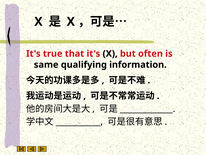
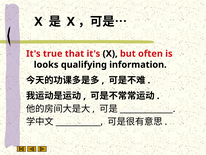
same: same -> looks
